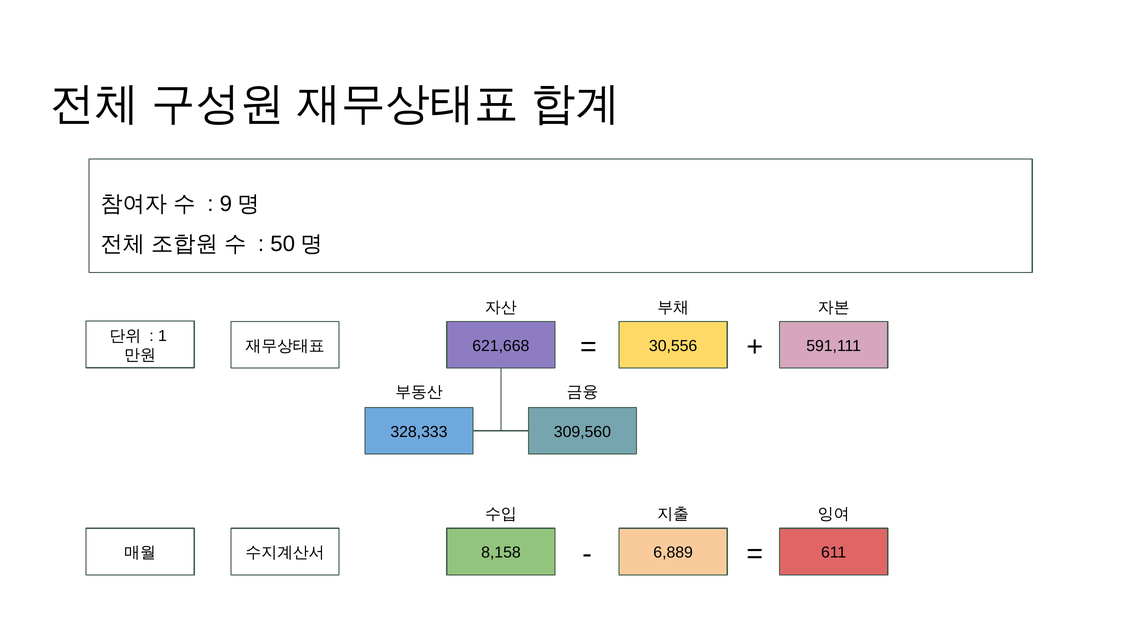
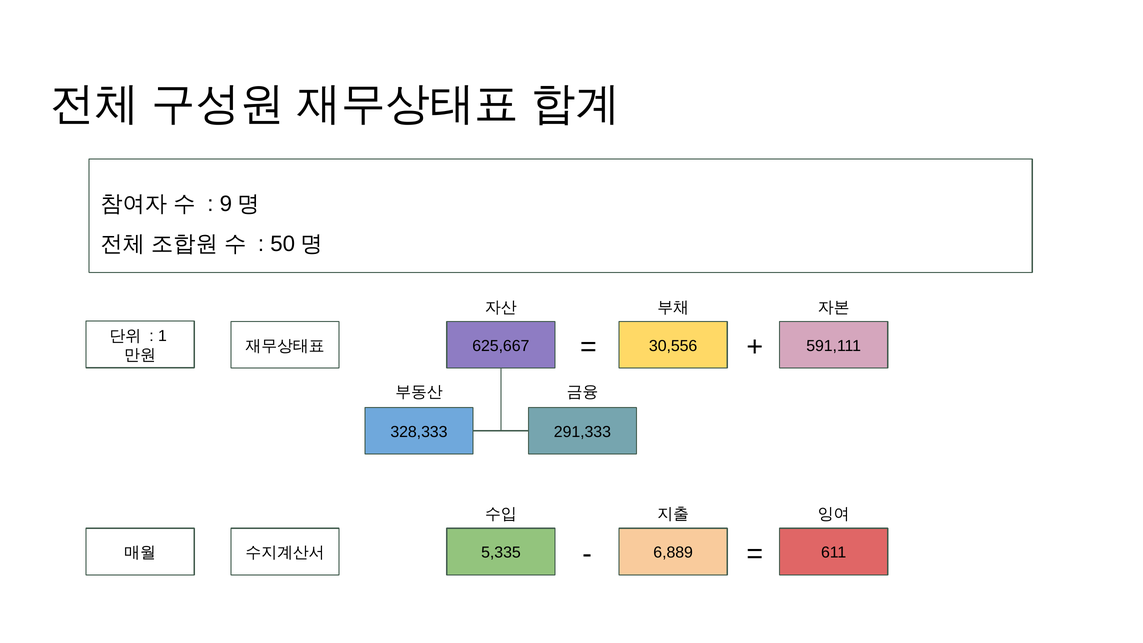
621,668: 621,668 -> 625,667
309,560: 309,560 -> 291,333
8,158: 8,158 -> 5,335
